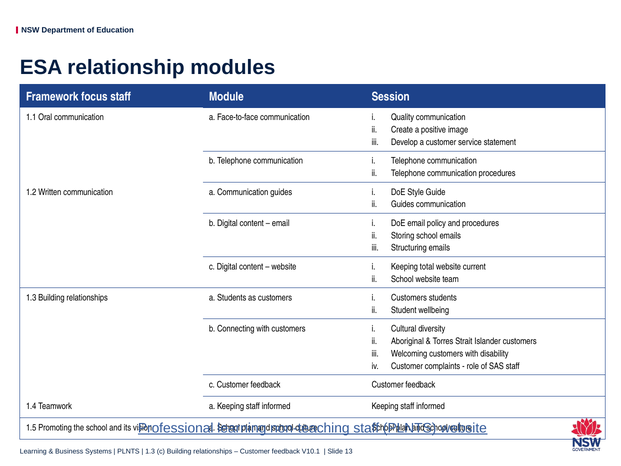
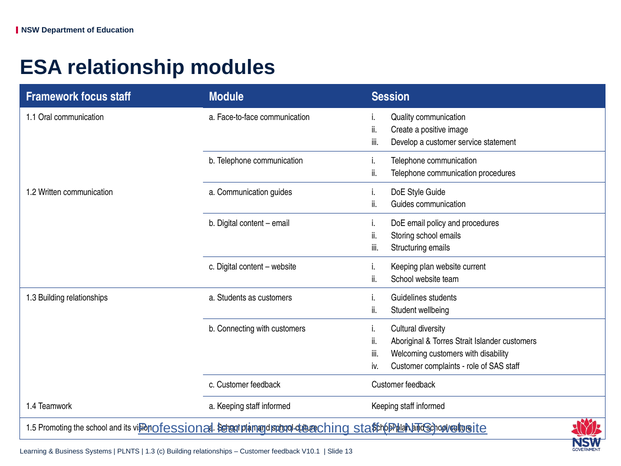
Keeping total: total -> plan
Customers at (409, 298): Customers -> Guidelines
